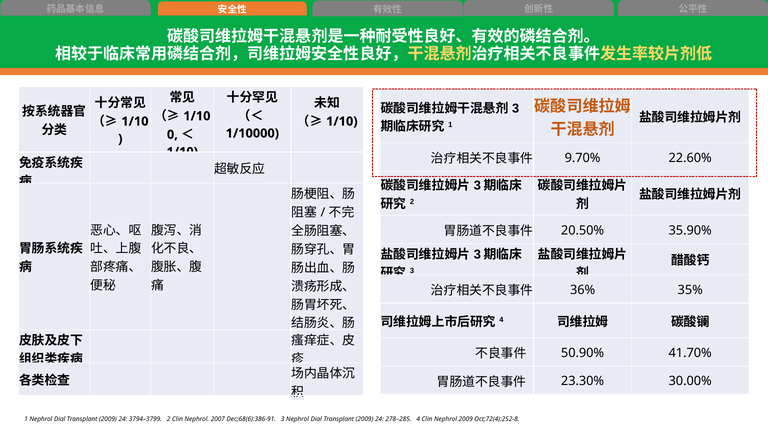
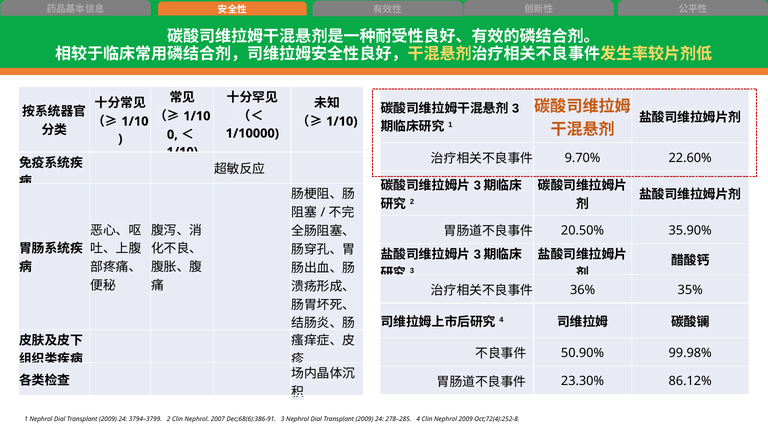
41.70%: 41.70% -> 99.98%
30.00%: 30.00% -> 86.12%
